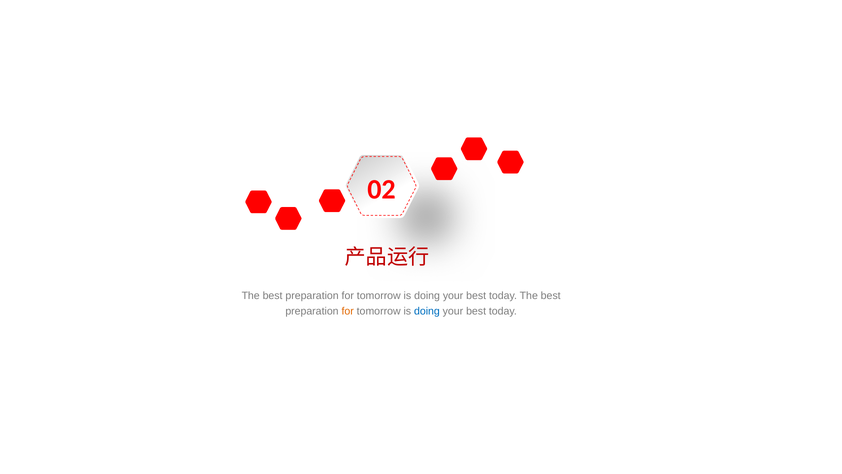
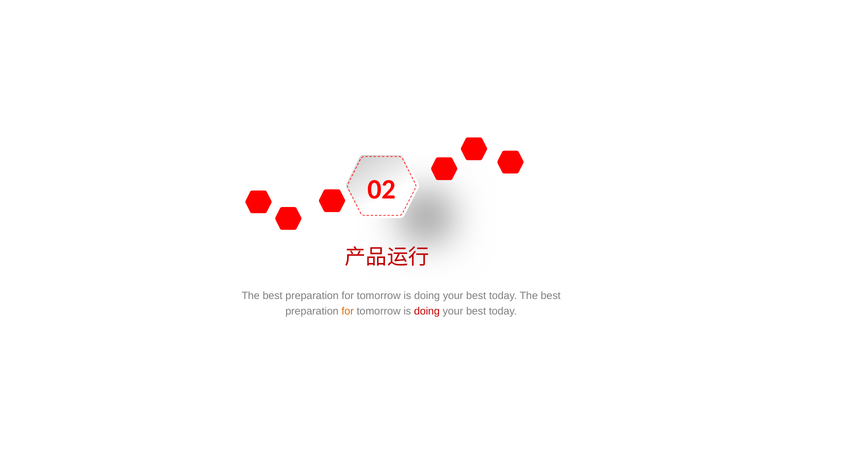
doing at (427, 311) colour: blue -> red
